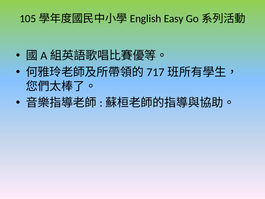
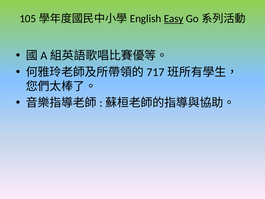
Easy underline: none -> present
